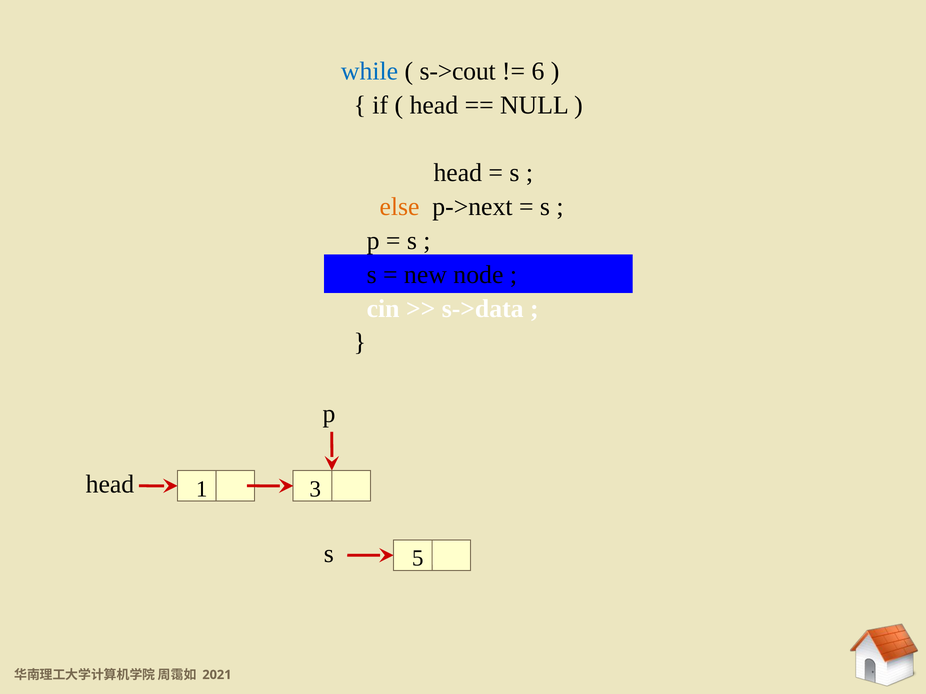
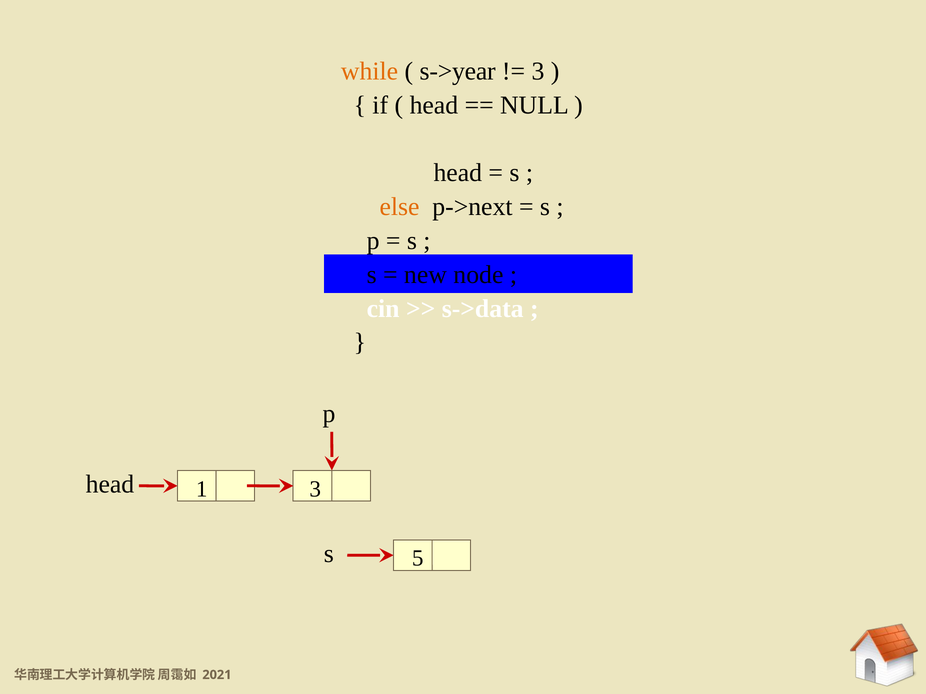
while colour: blue -> orange
s->cout: s->cout -> s->year
6 at (538, 71): 6 -> 3
